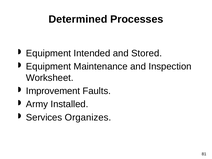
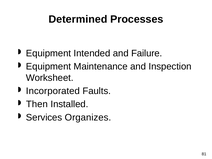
Stored: Stored -> Failure
Improvement: Improvement -> Incorporated
Army: Army -> Then
